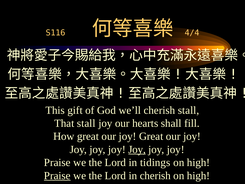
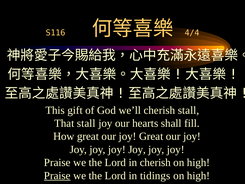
Joy at (137, 149) underline: present -> none
in tidings: tidings -> cherish
in cherish: cherish -> tidings
